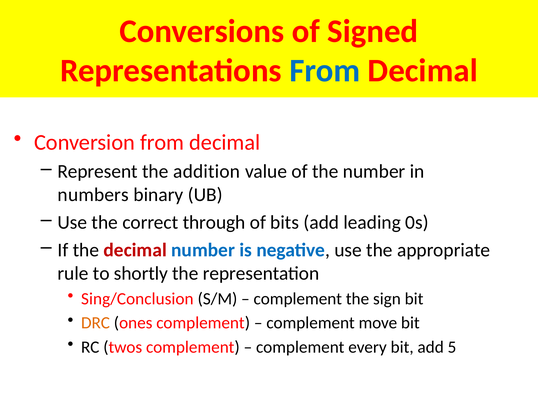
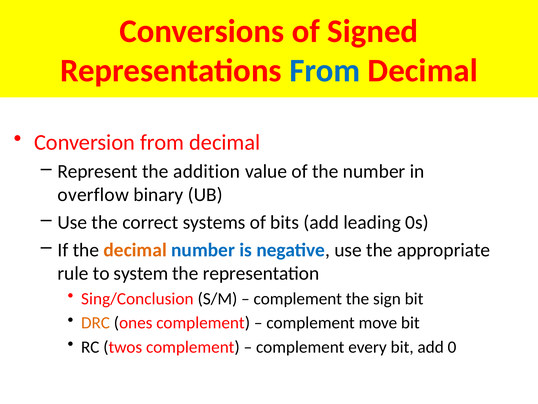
numbers: numbers -> overflow
through: through -> systems
decimal at (135, 250) colour: red -> orange
shortly: shortly -> system
5: 5 -> 0
